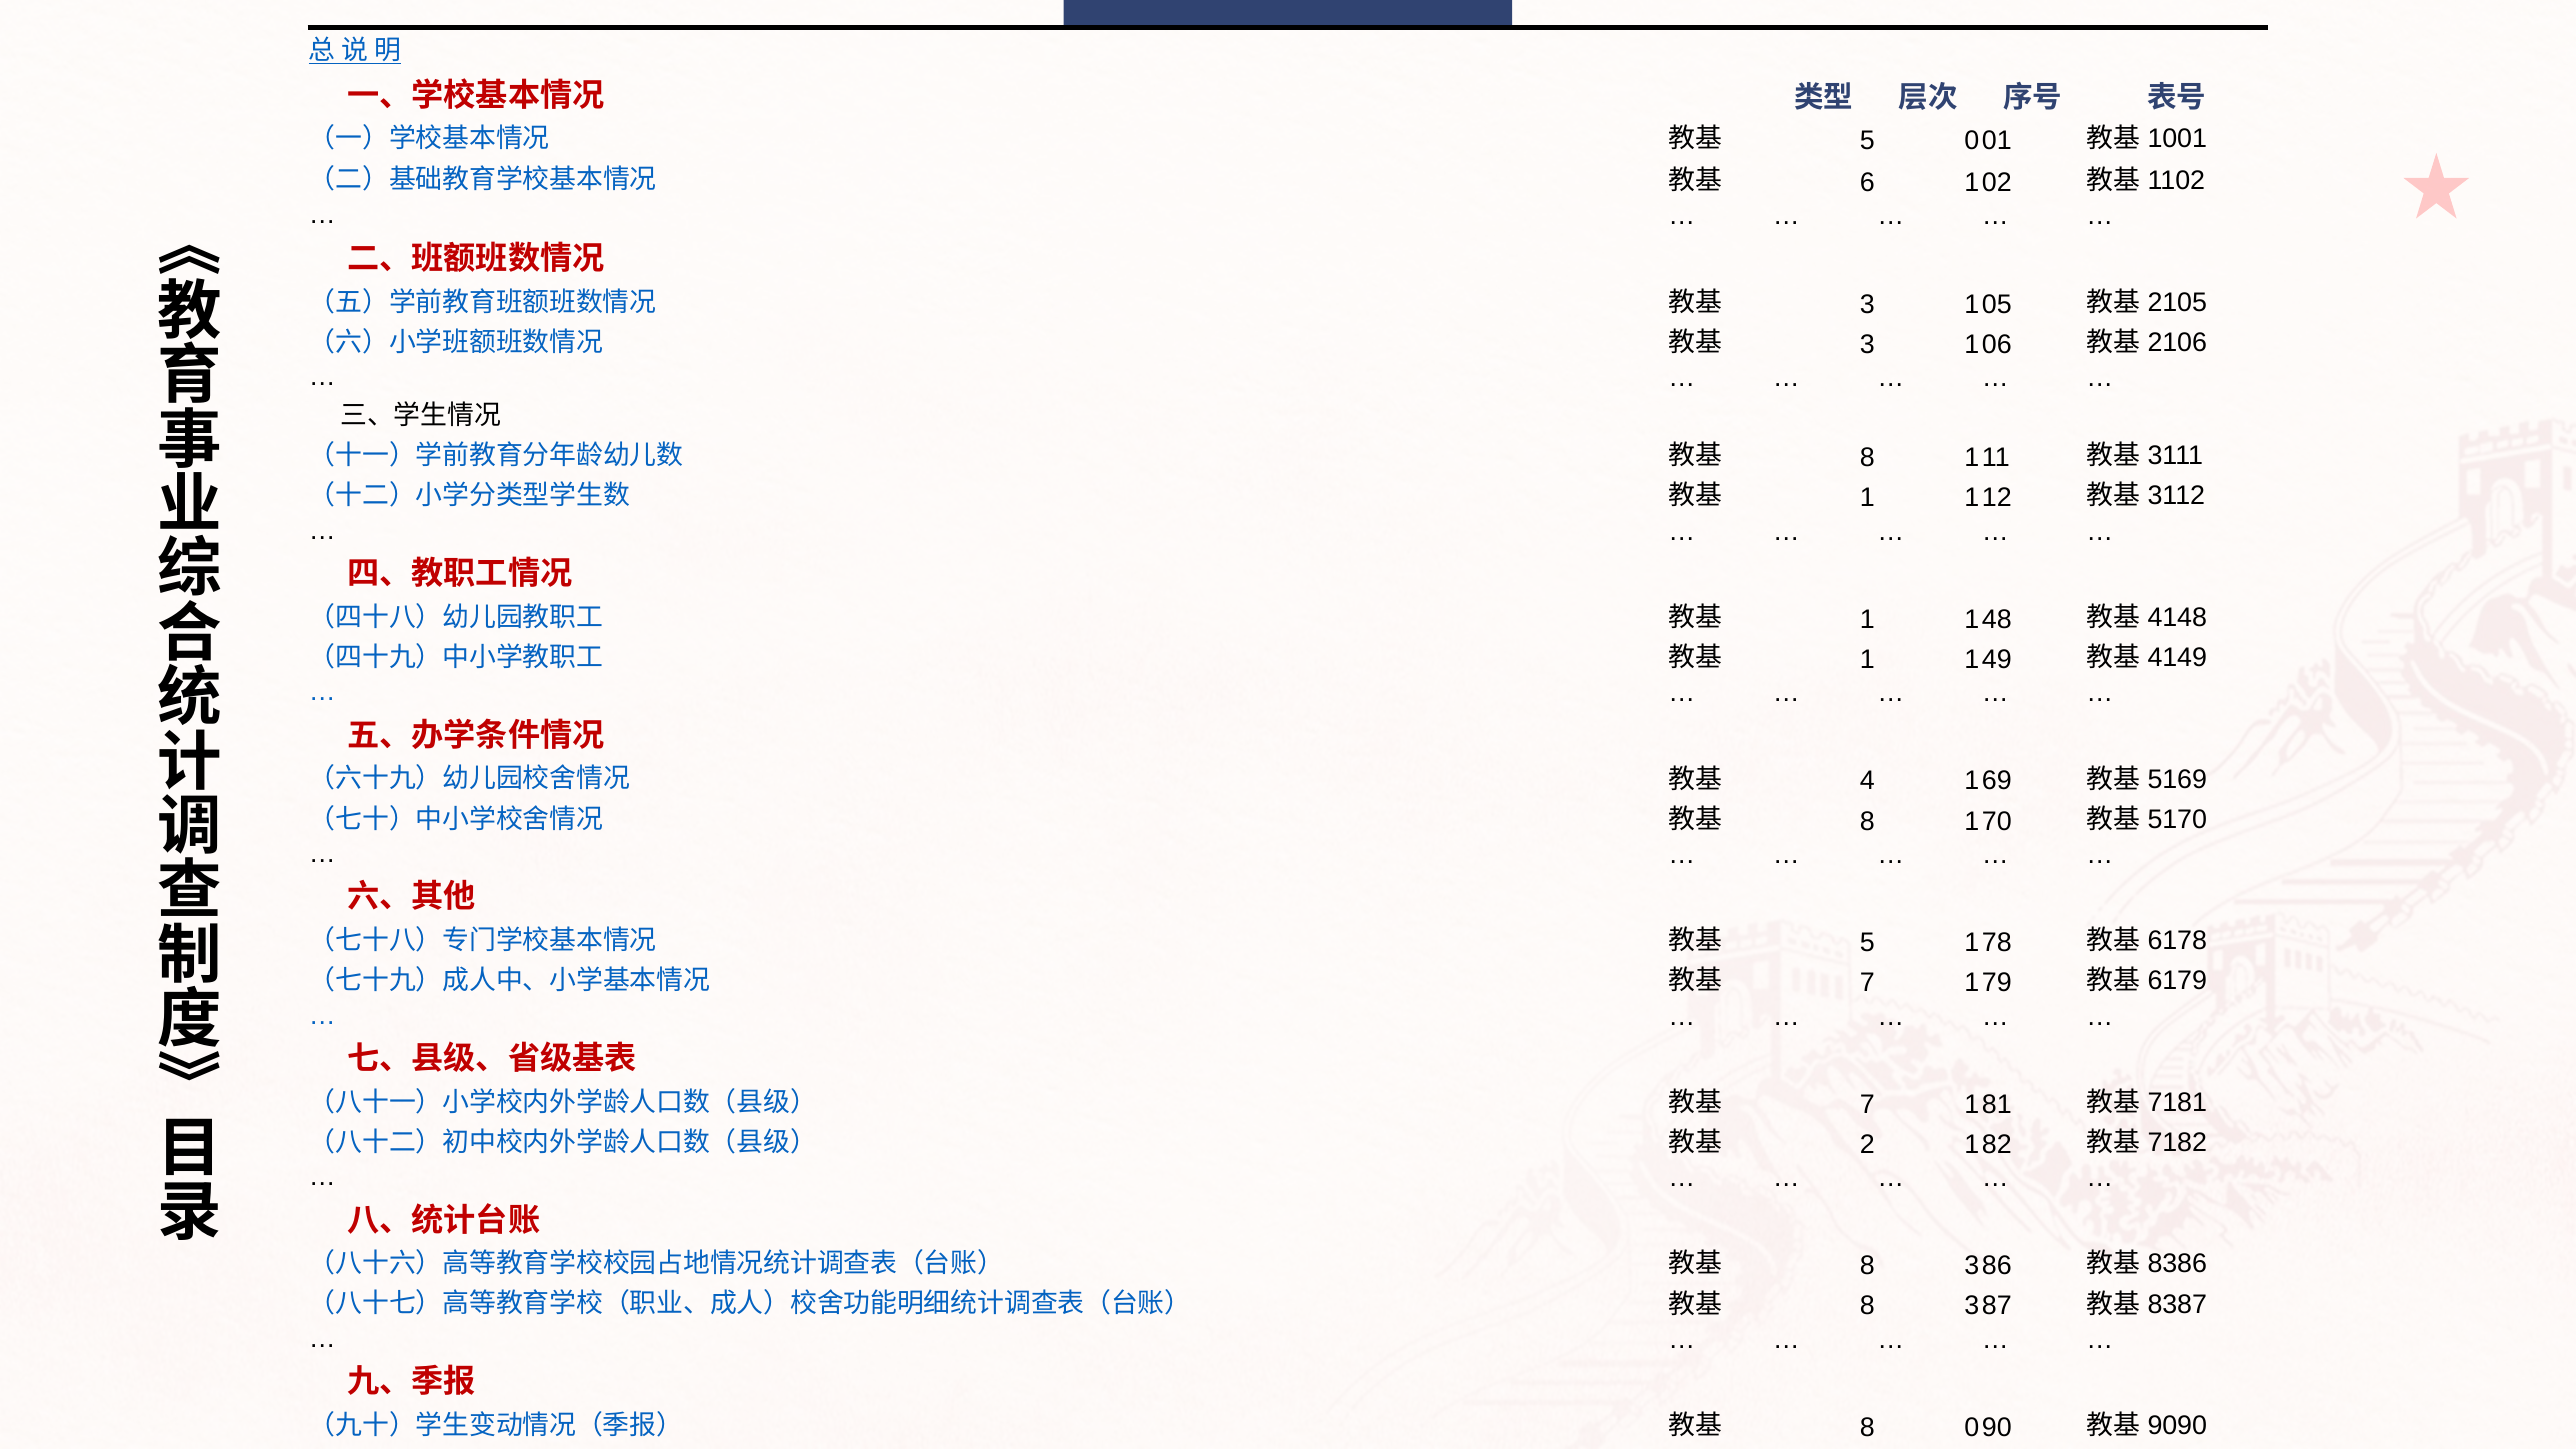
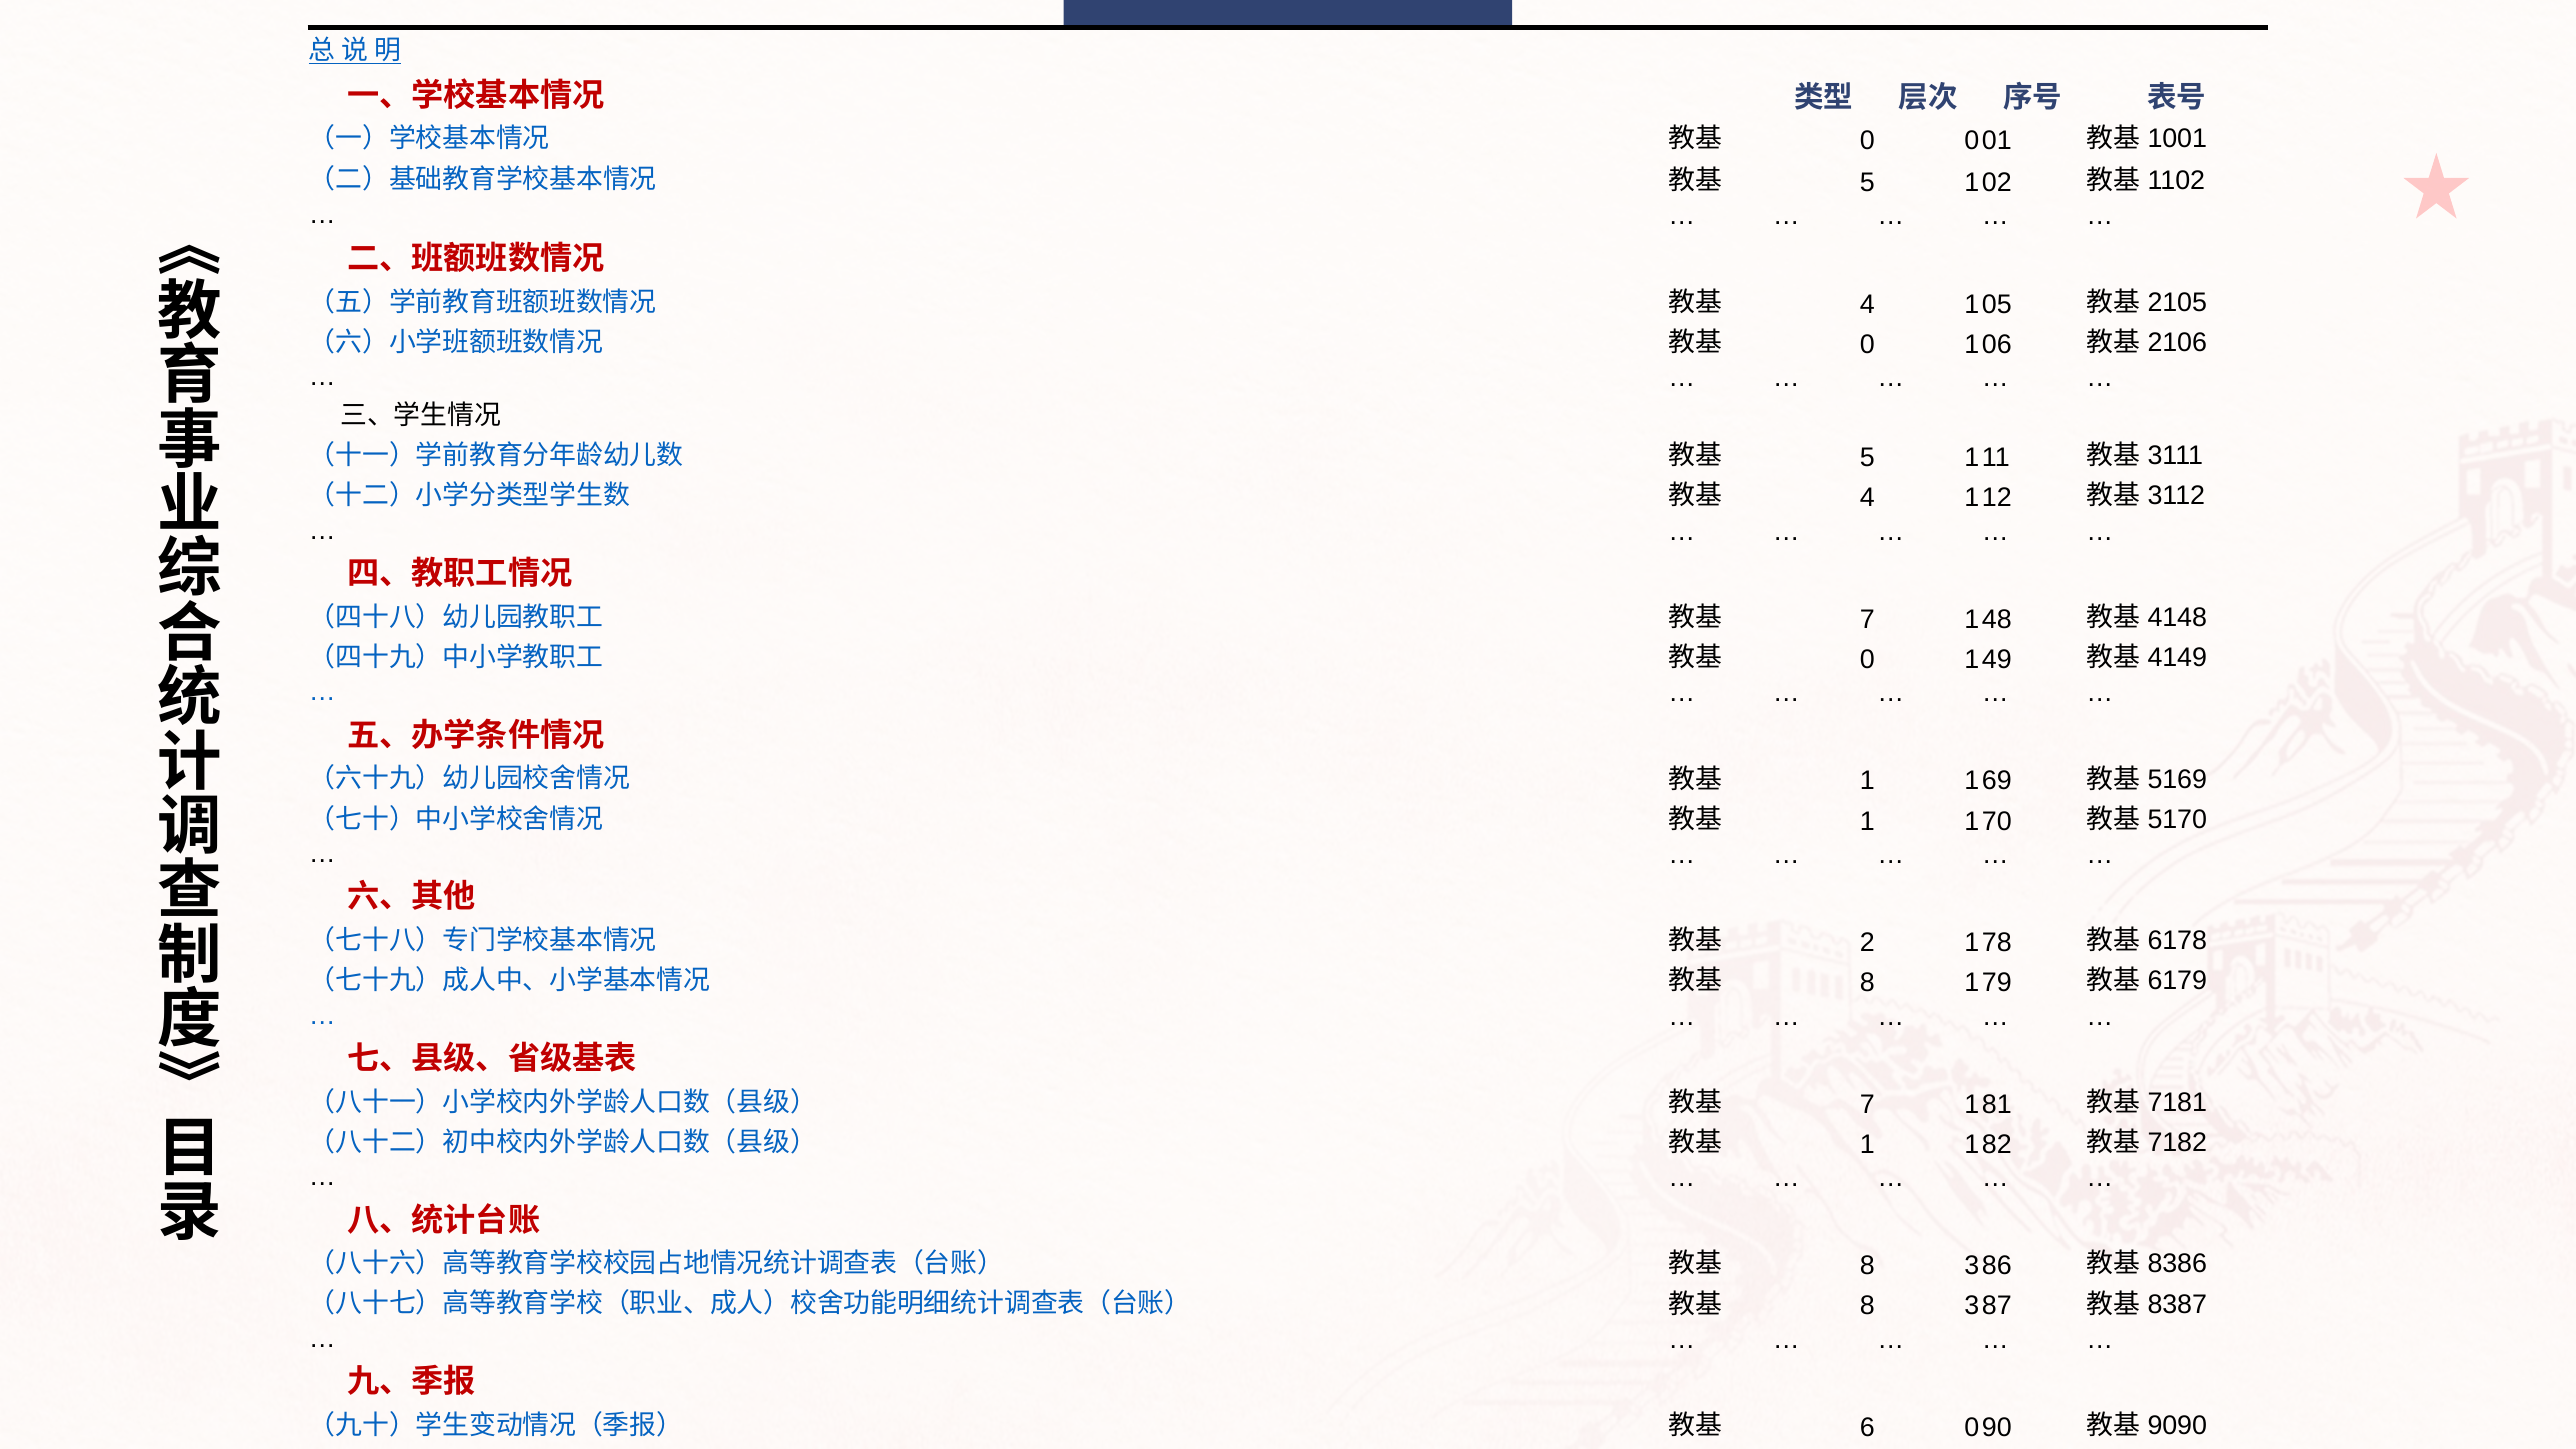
5 at (1867, 141): 5 -> 0
6 at (1867, 183): 6 -> 5
3 at (1867, 304): 3 -> 4
3 at (1867, 344): 3 -> 0
8 at (1867, 458): 8 -> 5
1 at (1867, 498): 1 -> 4
1 at (1867, 619): 1 -> 7
1 at (1867, 660): 1 -> 0
4 at (1867, 781): 4 -> 1
8 at (1867, 821): 8 -> 1
5 at (1867, 943): 5 -> 2
7 at (1867, 983): 7 -> 8
2 at (1867, 1144): 2 -> 1
8 at (1867, 1428): 8 -> 6
